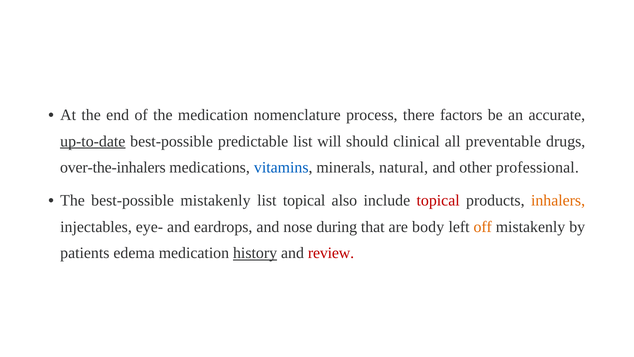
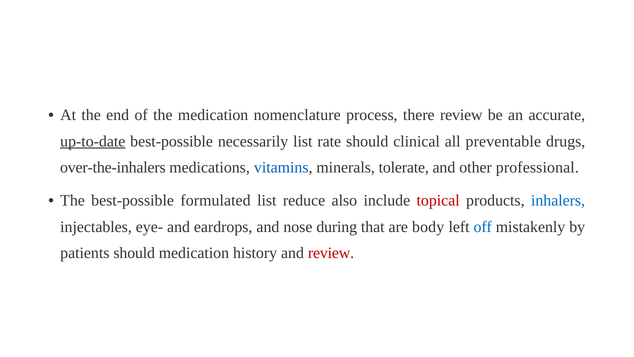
there factors: factors -> review
predictable: predictable -> necessarily
will: will -> rate
natural: natural -> tolerate
best-possible mistakenly: mistakenly -> formulated
list topical: topical -> reduce
inhalers colour: orange -> blue
off colour: orange -> blue
patients edema: edema -> should
history underline: present -> none
